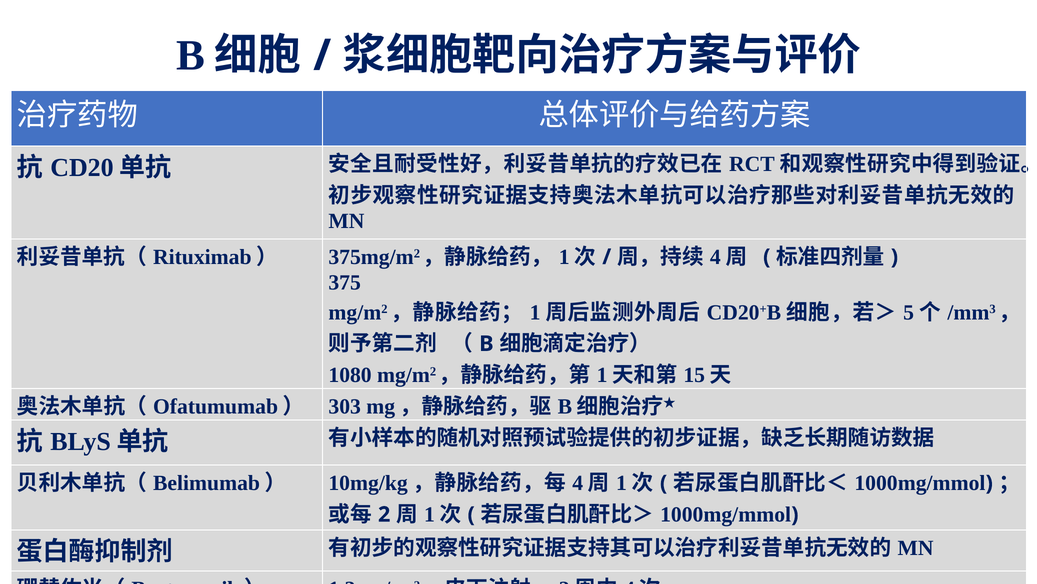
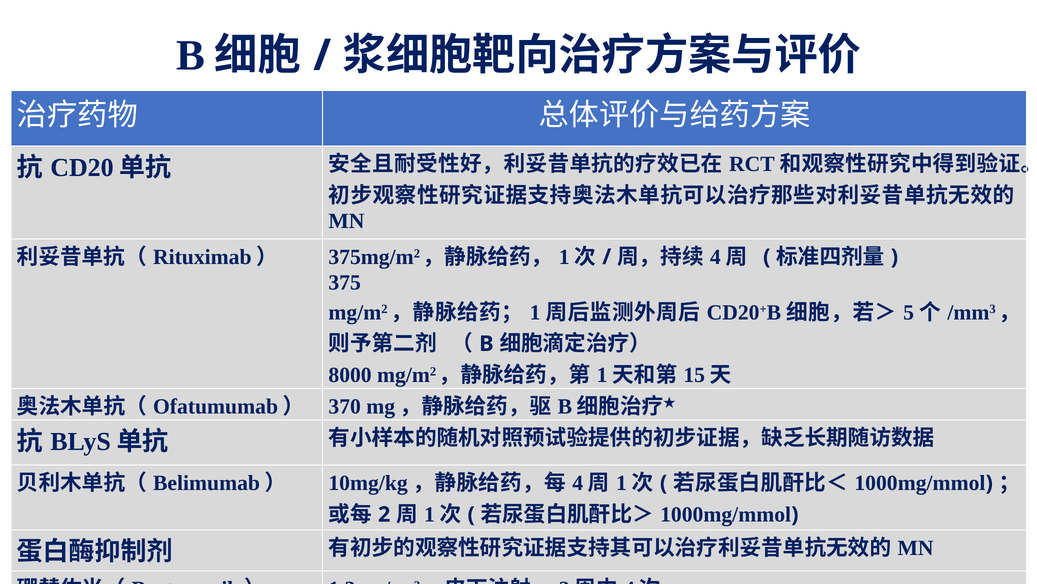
1080: 1080 -> 8000
303: 303 -> 370
